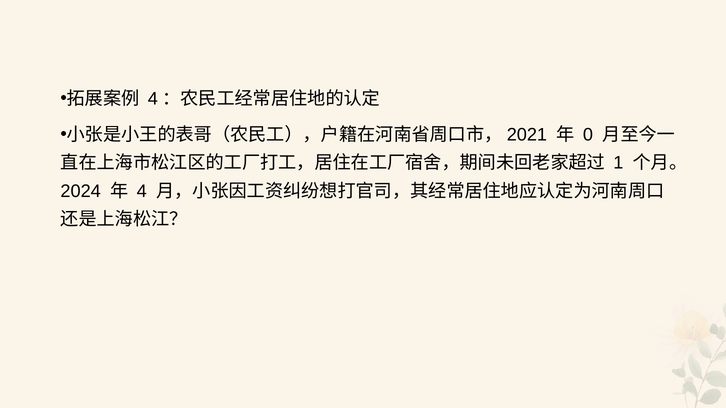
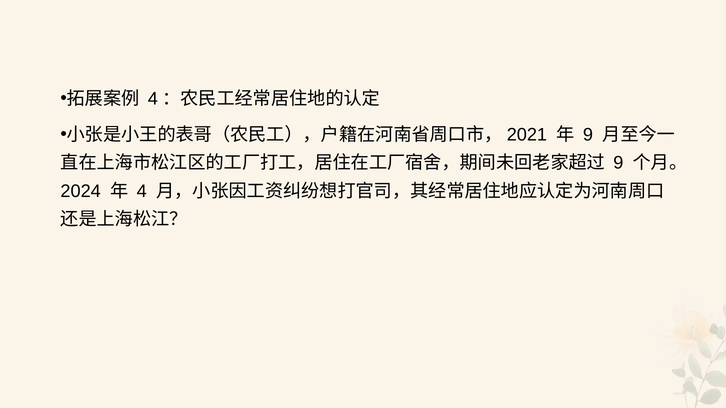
0 at (588, 135): 0 -> 9
1 at (618, 163): 1 -> 9
